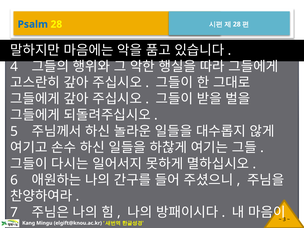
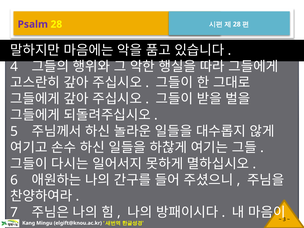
Psalm colour: blue -> purple
